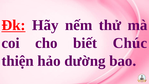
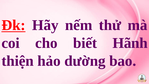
Chúc: Chúc -> Hãnh
